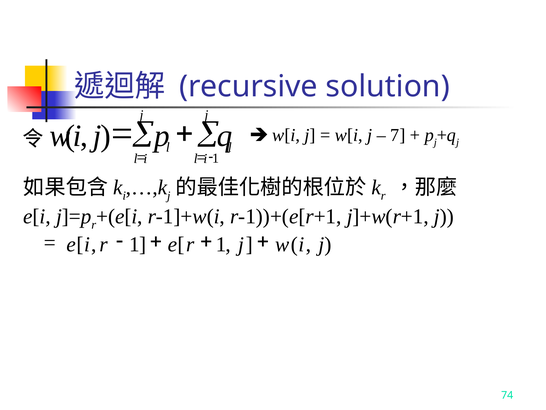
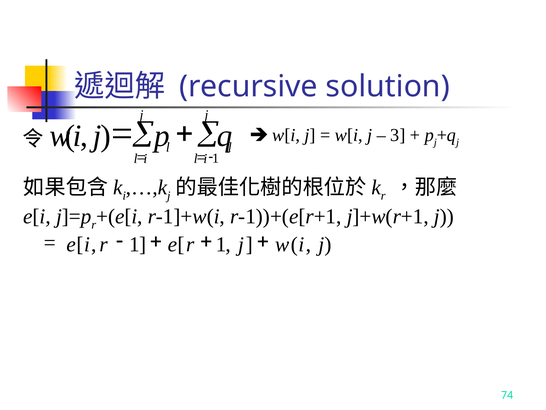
7: 7 -> 3
